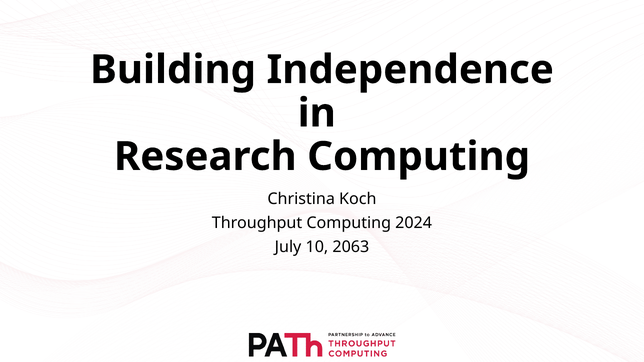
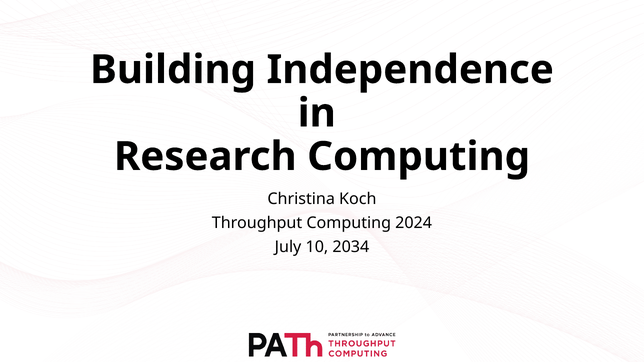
2063: 2063 -> 2034
